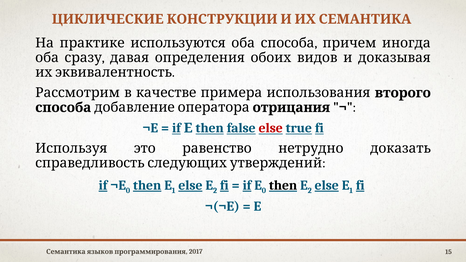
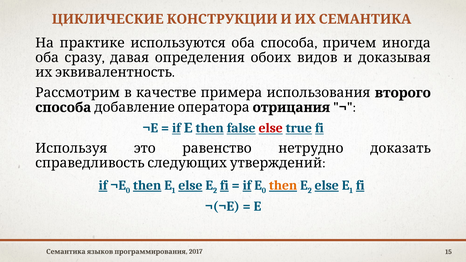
then at (283, 185) colour: black -> orange
